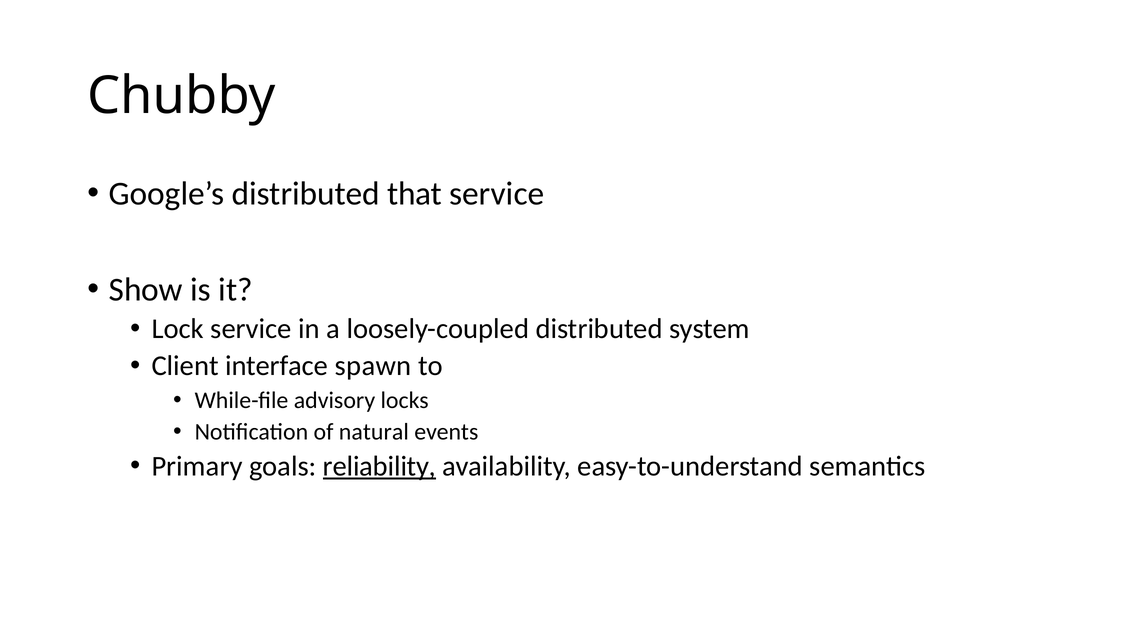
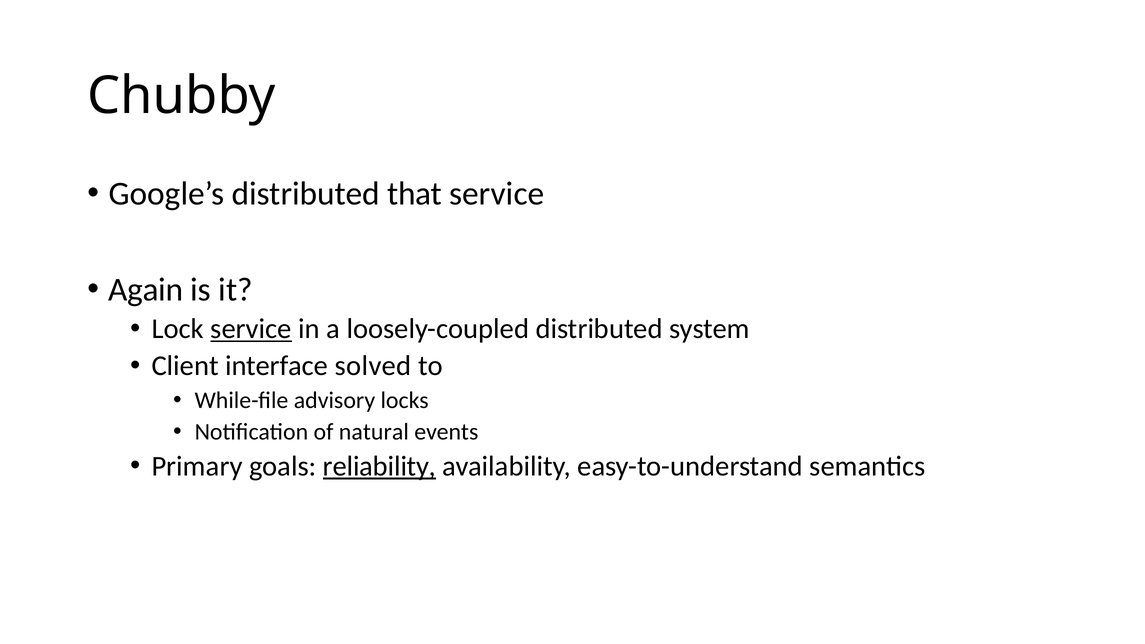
Show: Show -> Again
service at (251, 329) underline: none -> present
spawn: spawn -> solved
